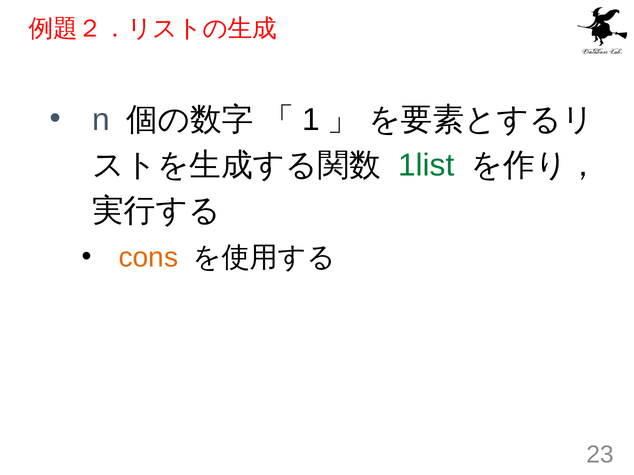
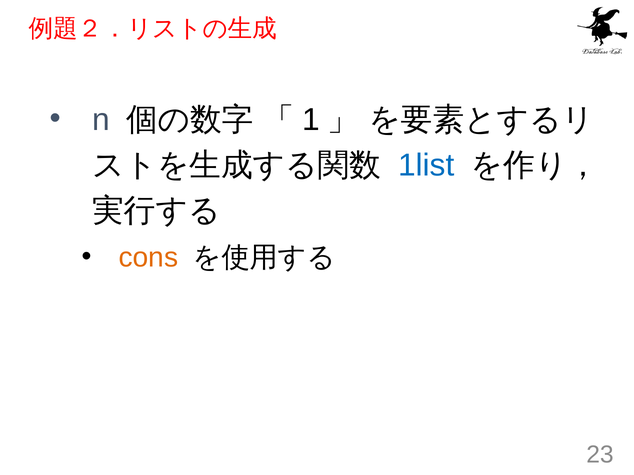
1list colour: green -> blue
